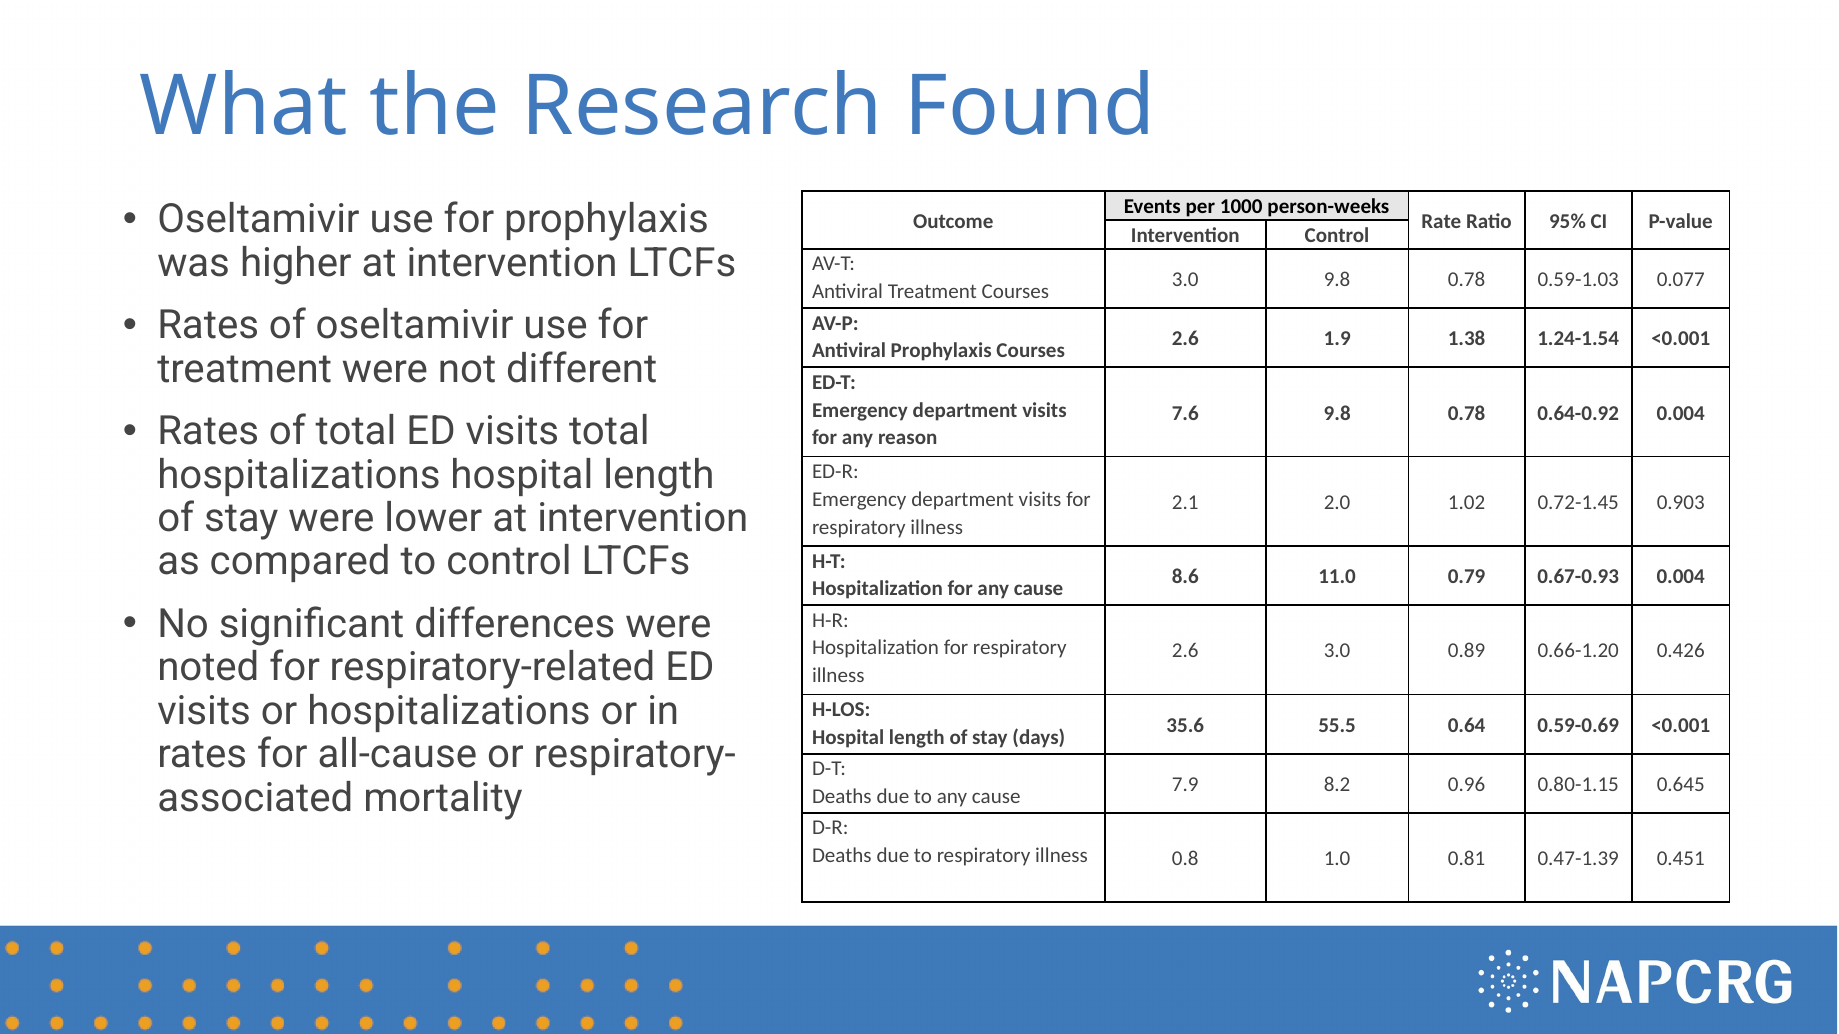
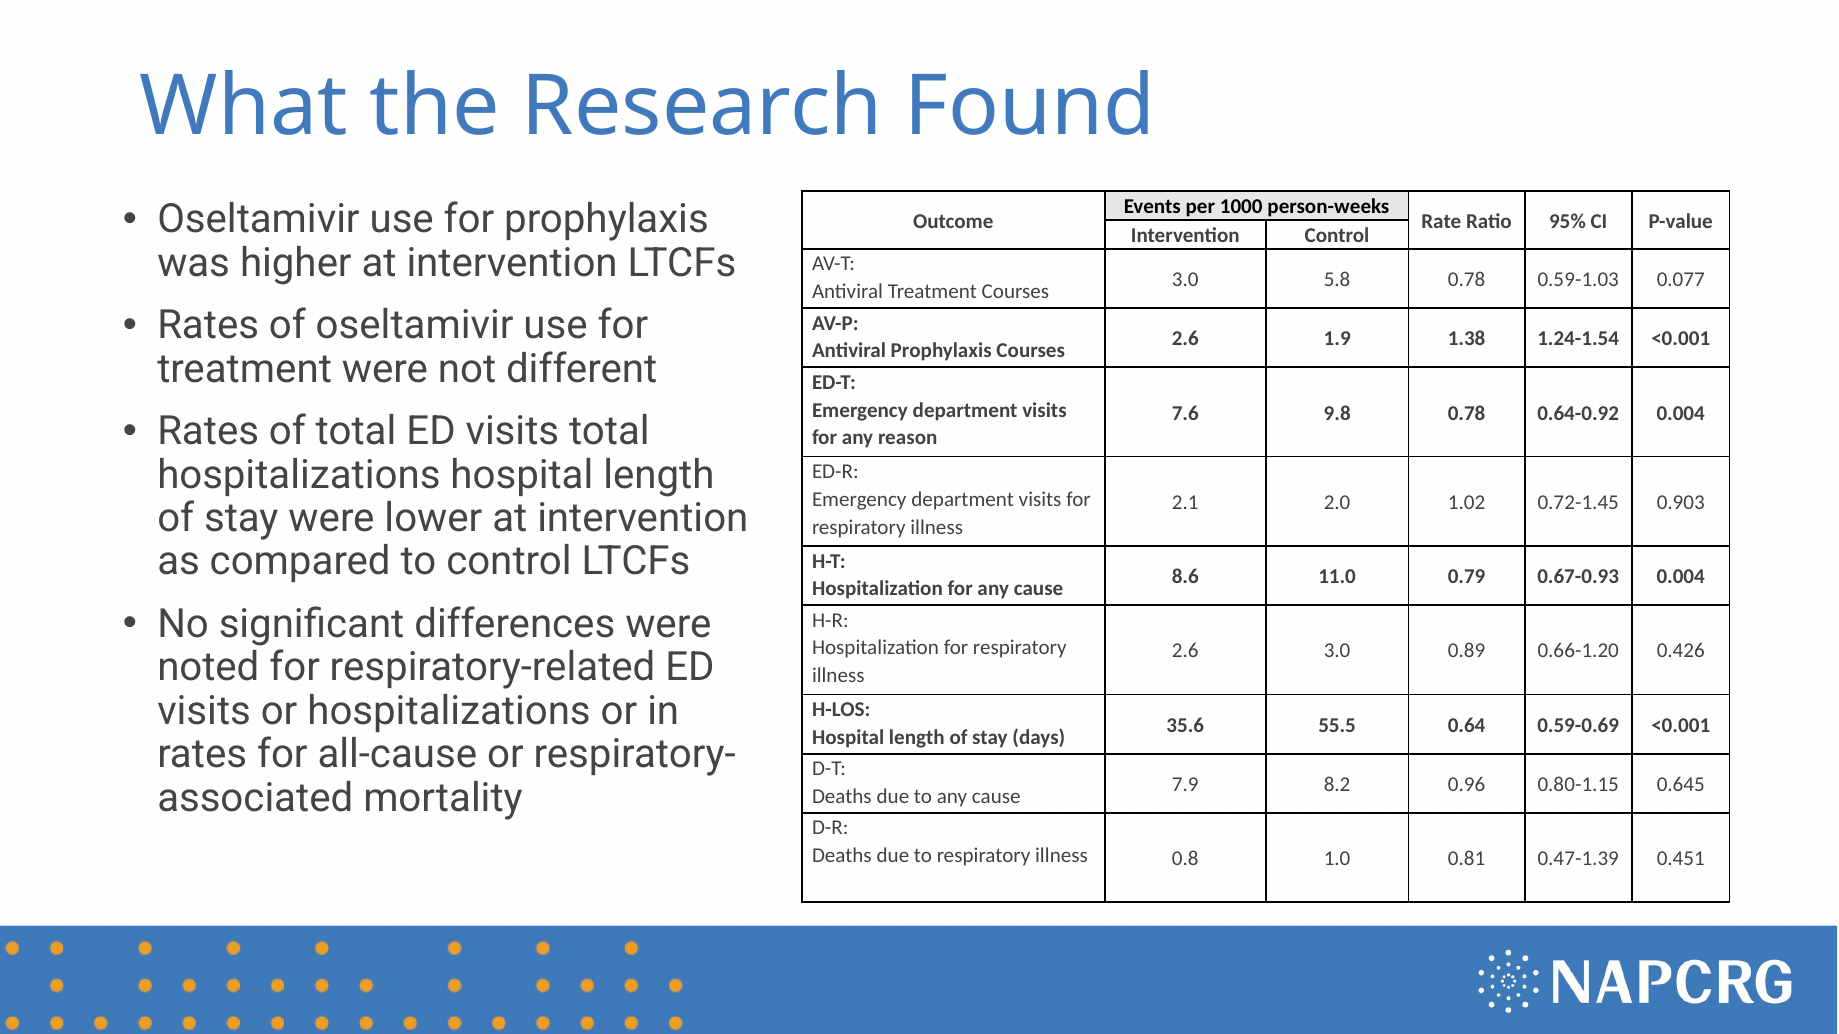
3.0 9.8: 9.8 -> 5.8
